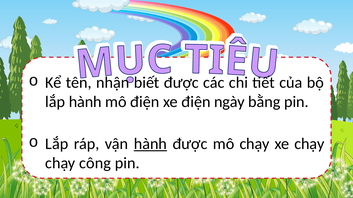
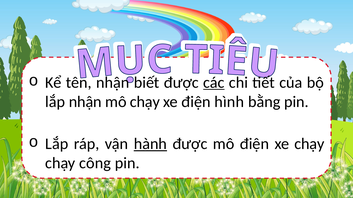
các underline: none -> present
lắp hành: hành -> nhận
mô điện: điện -> chạy
ngày: ngày -> hình
mô chạy: chạy -> điện
